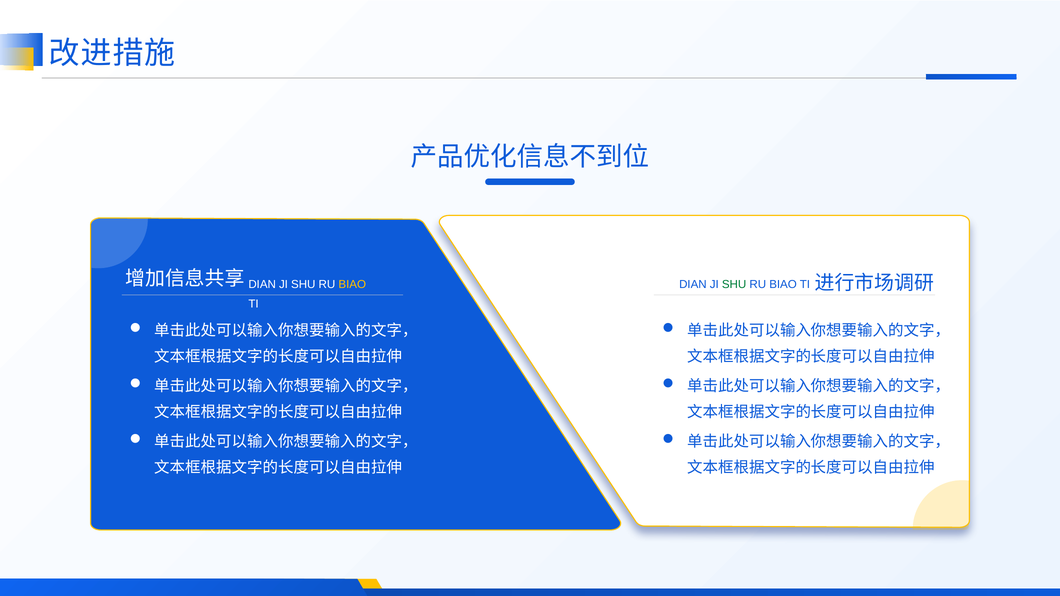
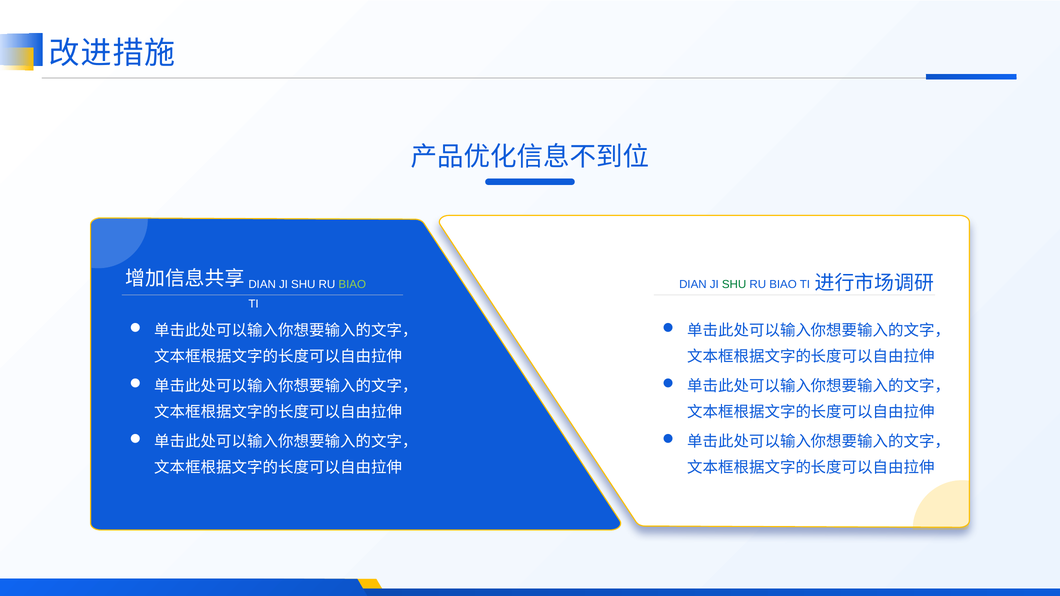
BIAO at (352, 285) colour: yellow -> light green
